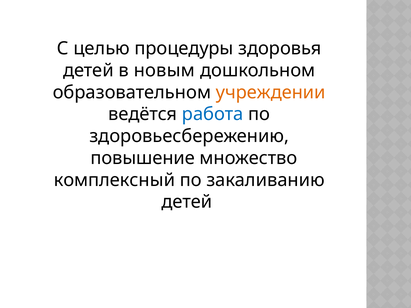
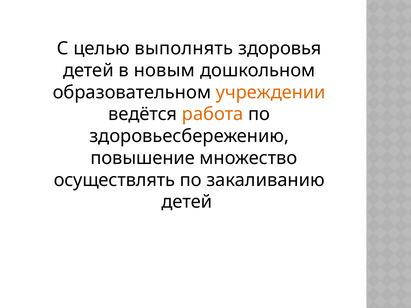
процедуры: процедуры -> выполнять
работа colour: blue -> orange
комплексный: комплексный -> осуществлять
